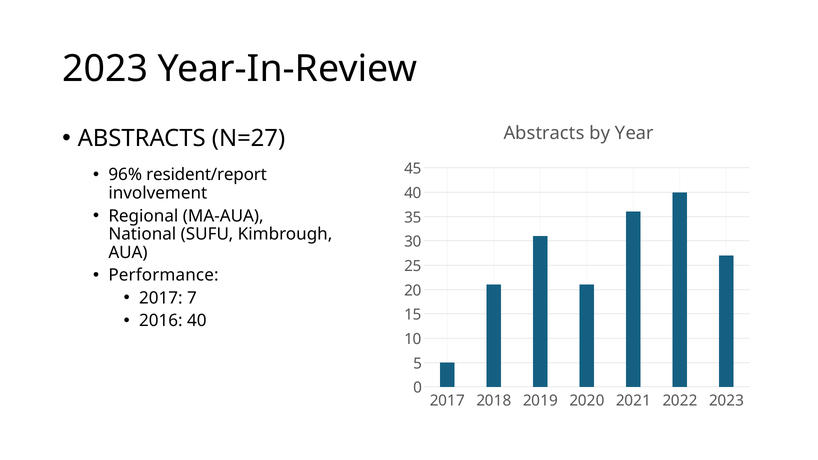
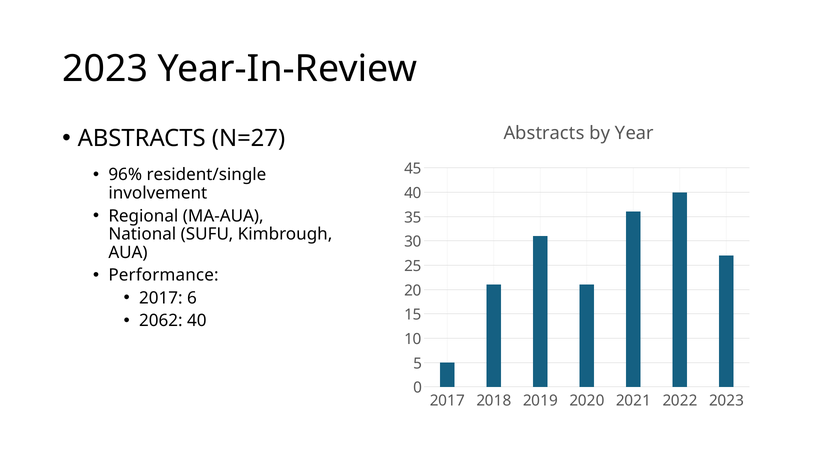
resident/report: resident/report -> resident/single
7: 7 -> 6
2016: 2016 -> 2062
